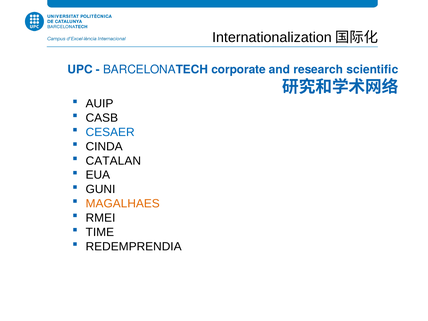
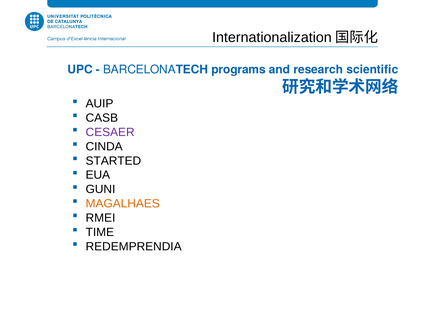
corporate: corporate -> programs
CESAER colour: blue -> purple
CATALAN: CATALAN -> STARTED
